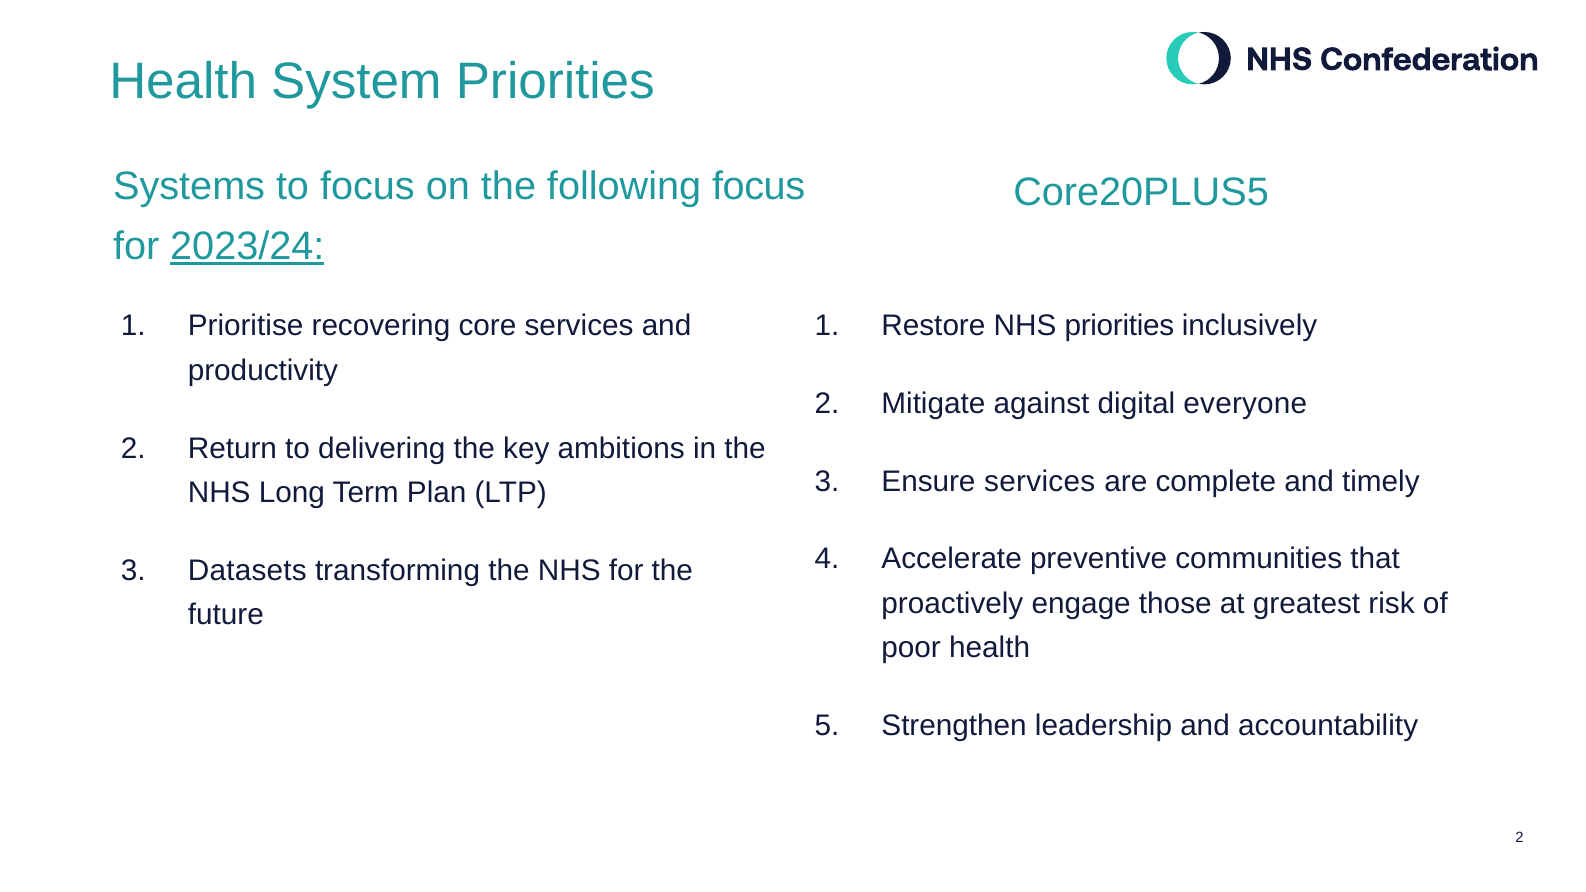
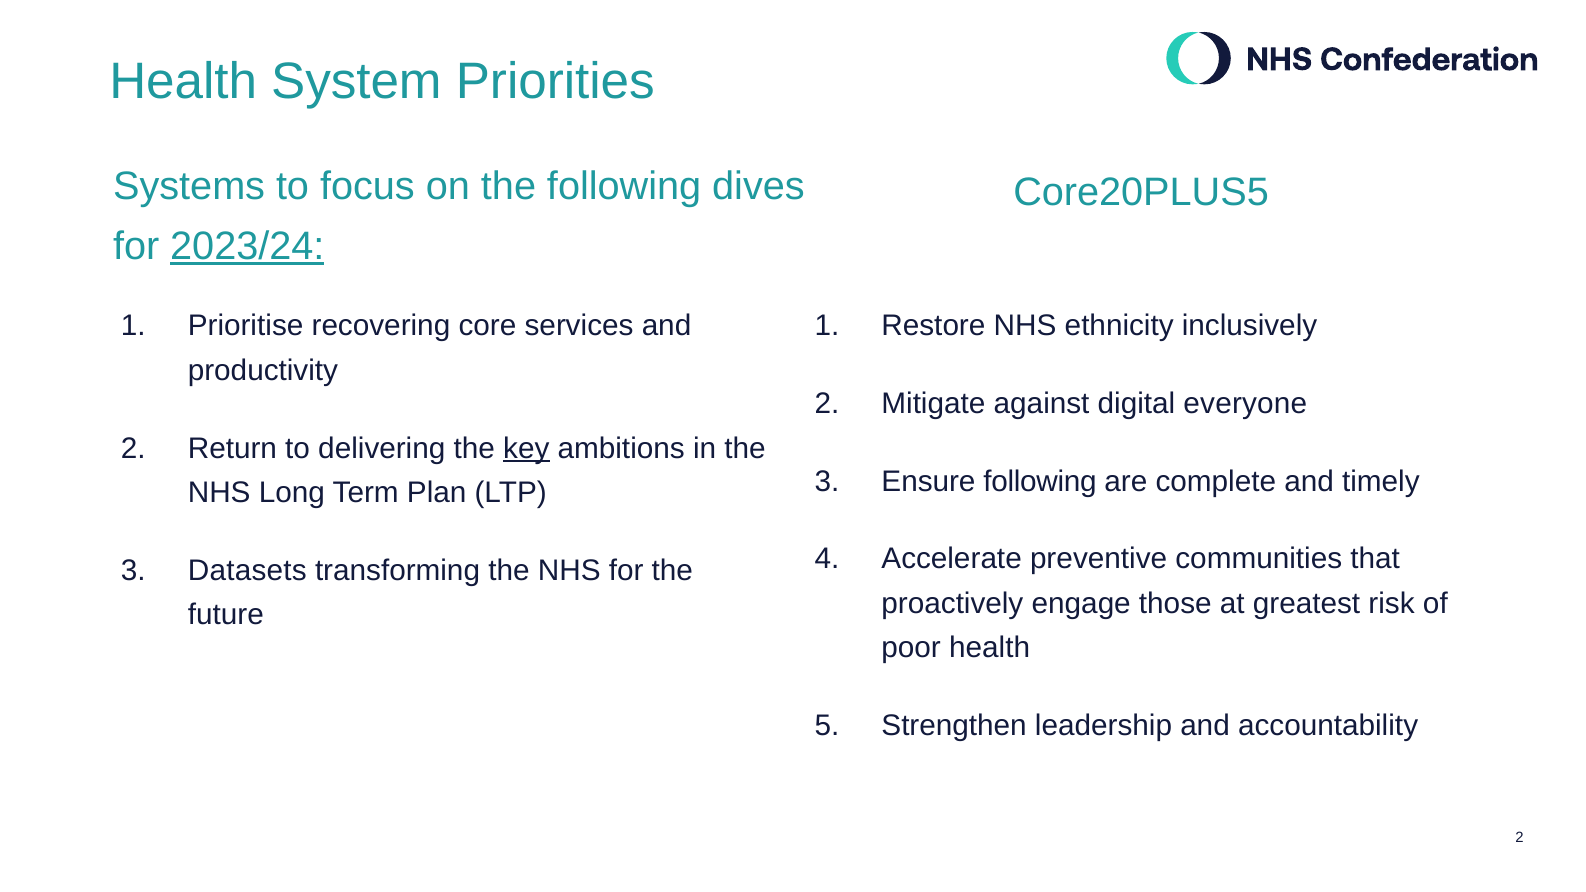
following focus: focus -> dives
NHS priorities: priorities -> ethnicity
key underline: none -> present
Ensure services: services -> following
